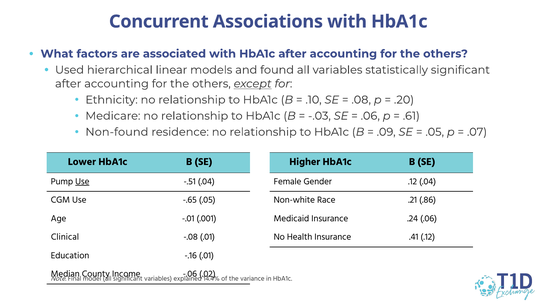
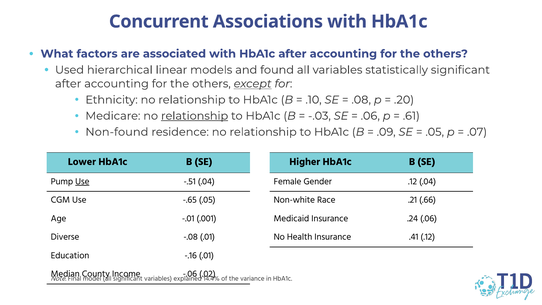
relationship at (195, 116) underline: none -> present
.86: .86 -> .66
Clinical: Clinical -> Diverse
